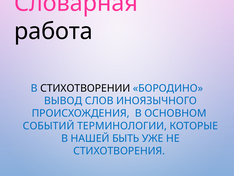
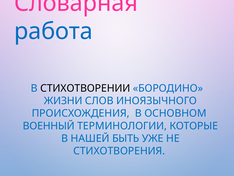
работа colour: black -> blue
ВЫВОД: ВЫВОД -> ЖИЗНИ
СОБЫТИЙ: СОБЫТИЙ -> ВОЕННЫЙ
